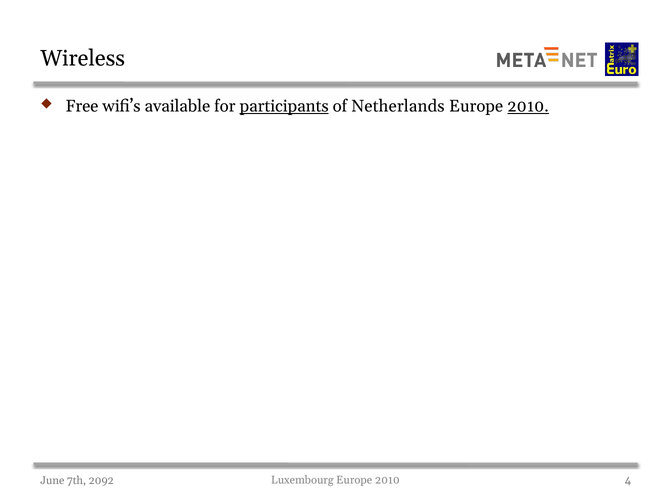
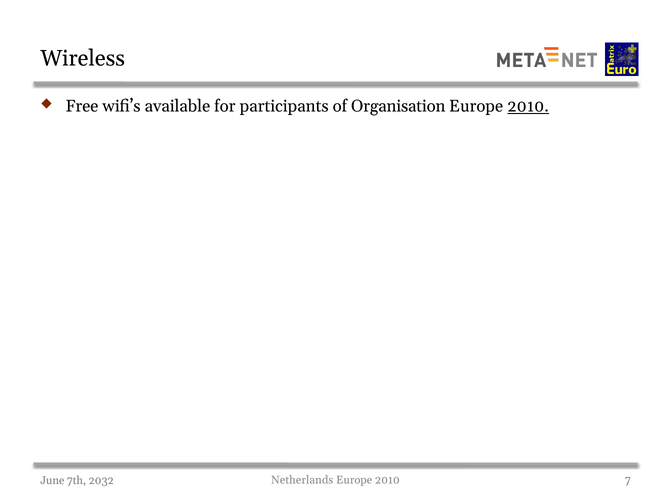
participants underline: present -> none
Netherlands: Netherlands -> Organisation
Luxembourg: Luxembourg -> Netherlands
4: 4 -> 7
2092: 2092 -> 2032
